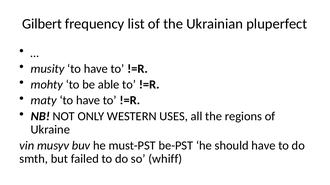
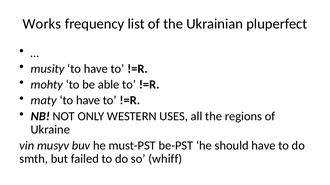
Gilbert: Gilbert -> Works
